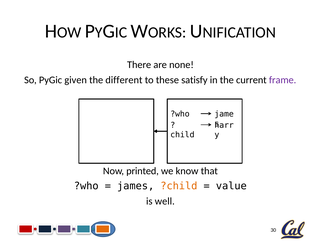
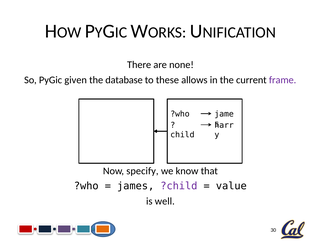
different: different -> database
satisfy: satisfy -> allows
printed: printed -> specify
?child colour: orange -> purple
